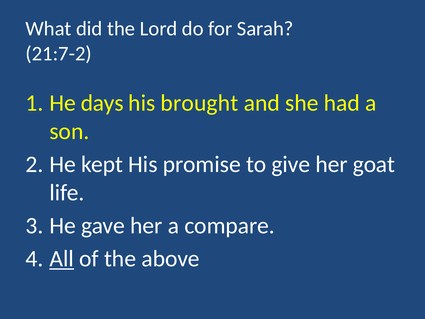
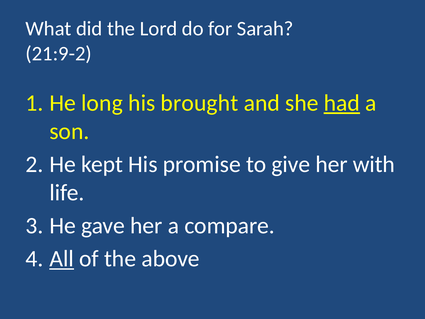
21:7-2: 21:7-2 -> 21:9-2
days: days -> long
had underline: none -> present
goat: goat -> with
